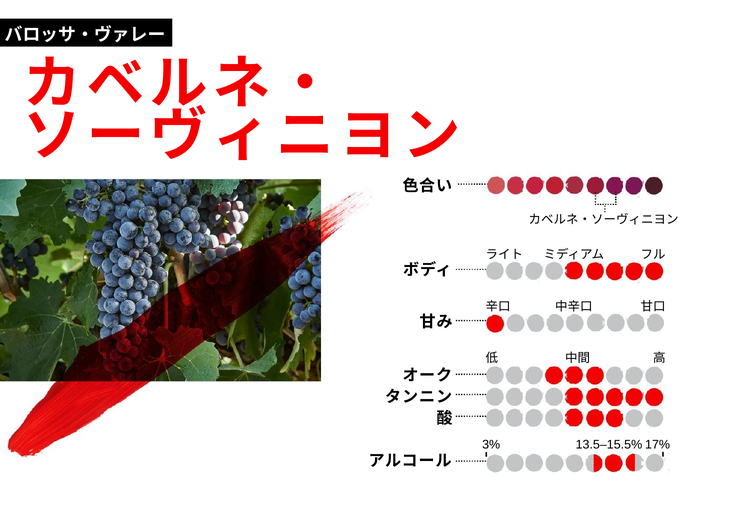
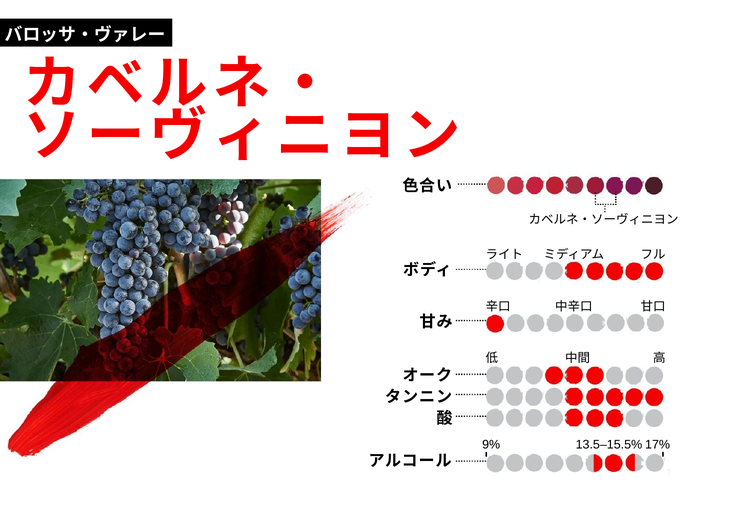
3%: 3% -> 9%
